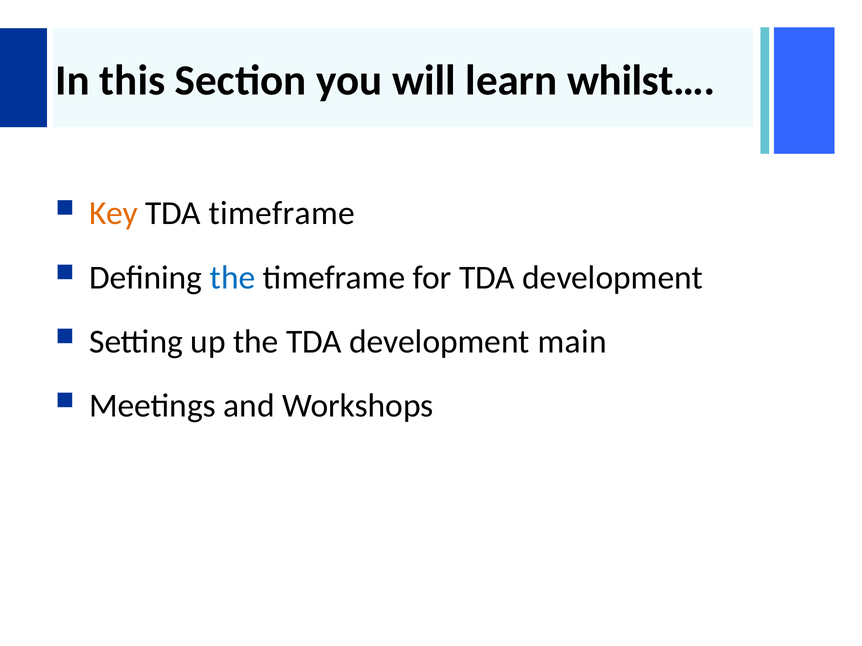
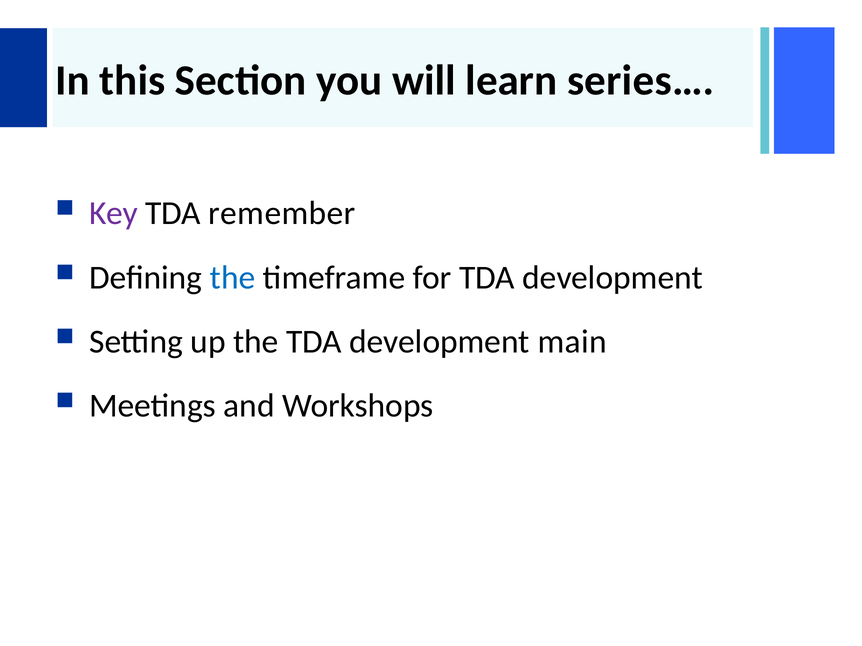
whilst…: whilst… -> series…
Key colour: orange -> purple
TDA timeframe: timeframe -> remember
